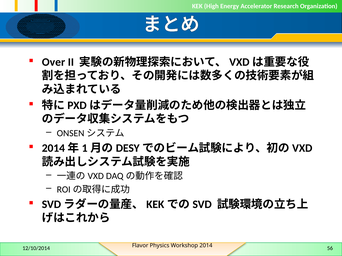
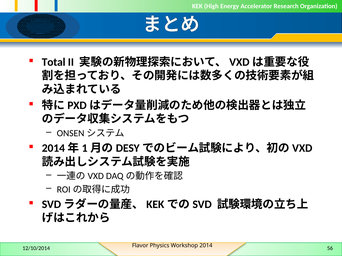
Over: Over -> Total
